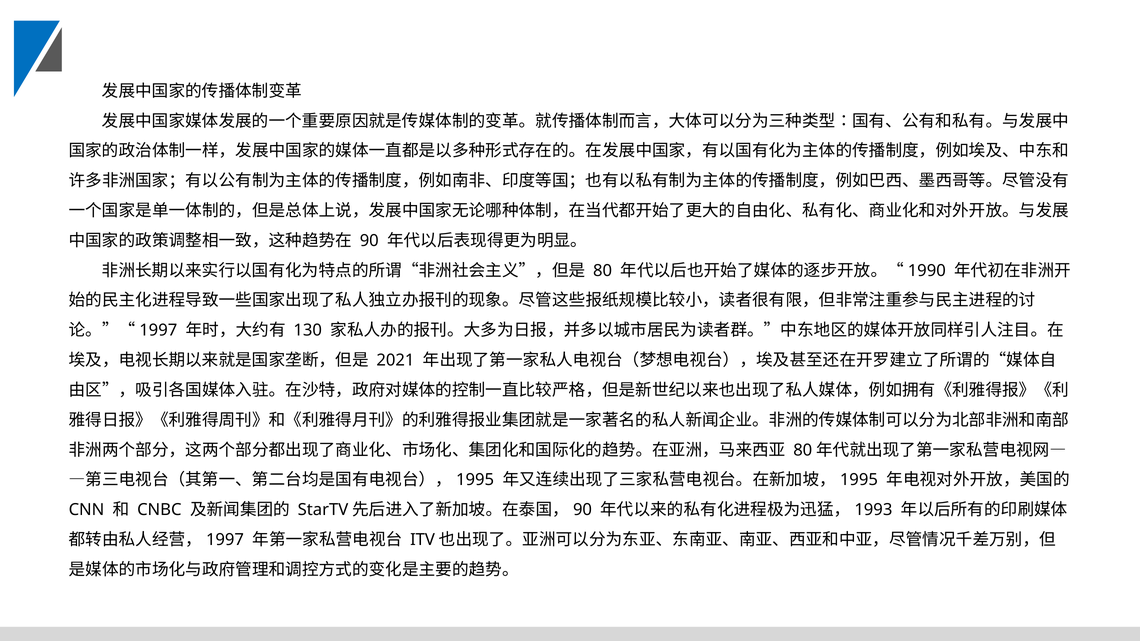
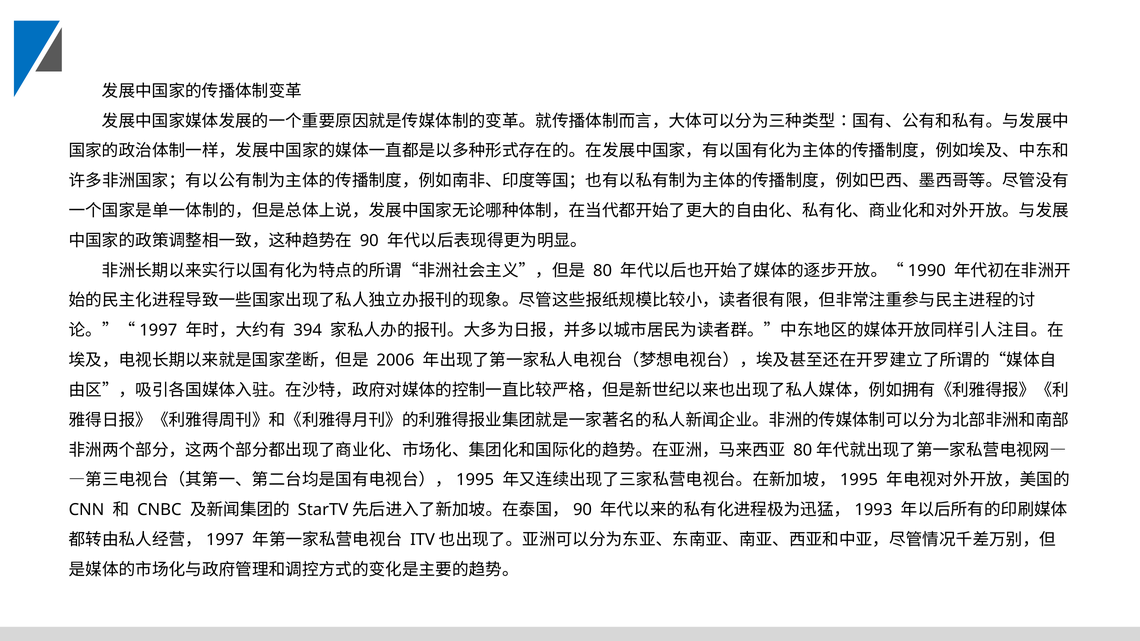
130: 130 -> 394
2021: 2021 -> 2006
